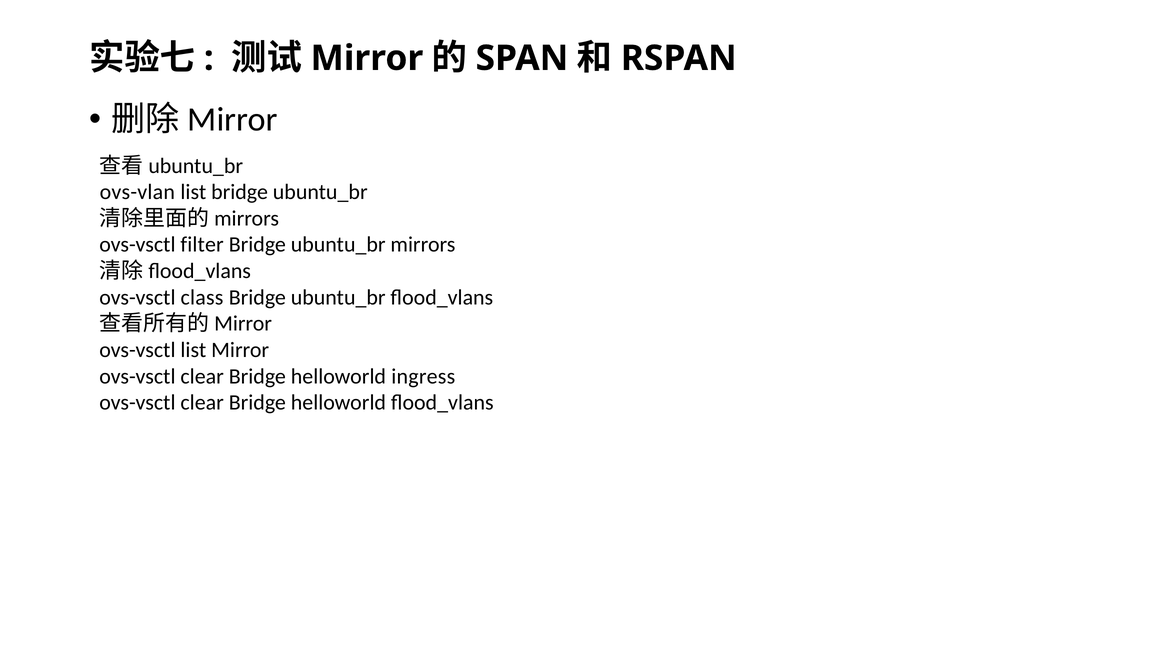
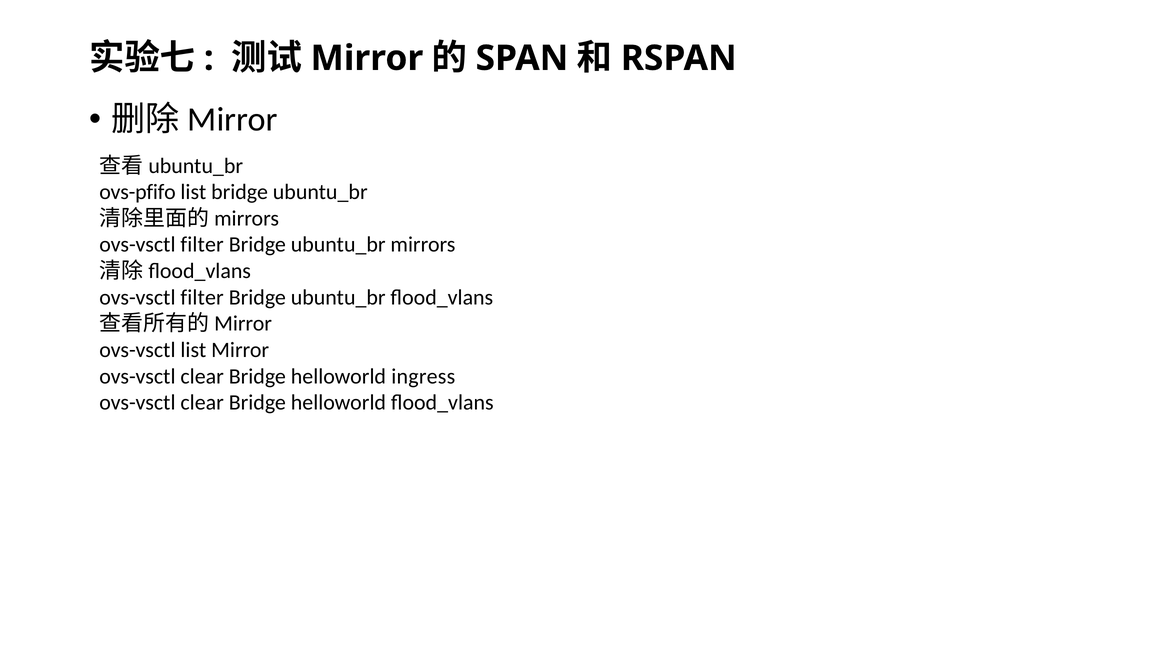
ovs-vlan: ovs-vlan -> ovs-pfifo
class at (202, 297): class -> filter
